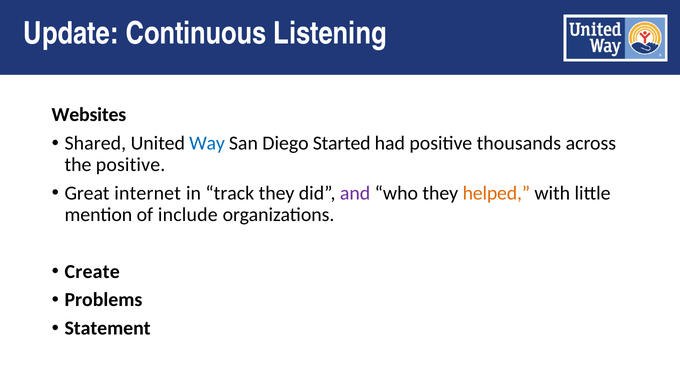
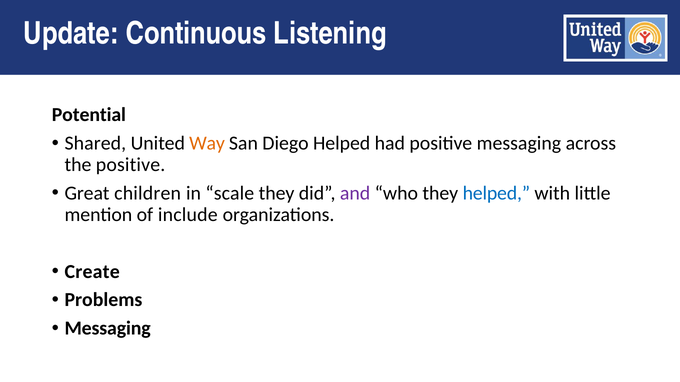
Websites: Websites -> Potential
Way colour: blue -> orange
Diego Started: Started -> Helped
positive thousands: thousands -> messaging
internet: internet -> children
track: track -> scale
helped at (496, 193) colour: orange -> blue
Statement at (108, 329): Statement -> Messaging
